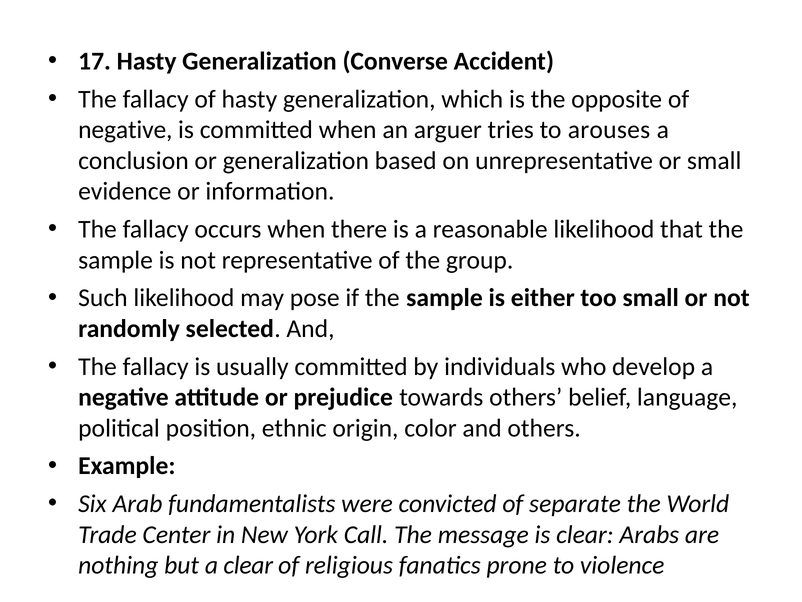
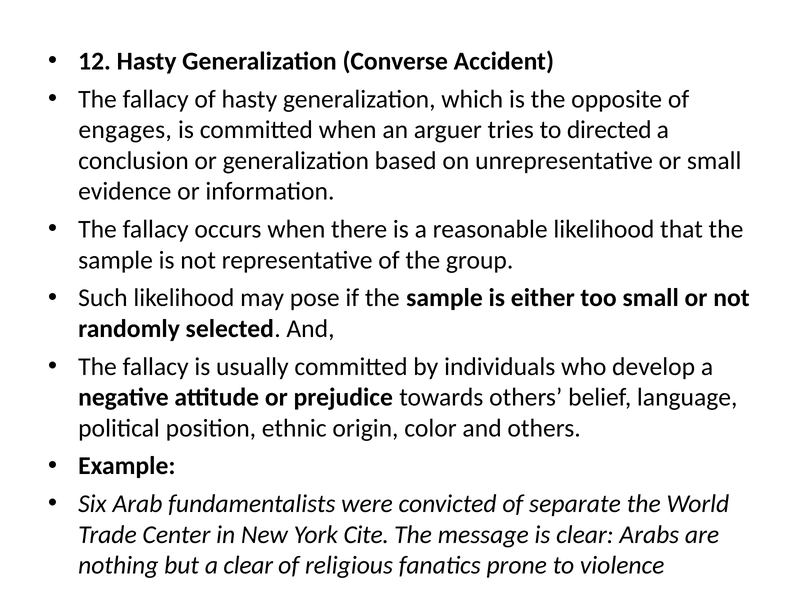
17: 17 -> 12
negative at (125, 130): negative -> engages
arouses: arouses -> directed
Call: Call -> Cite
